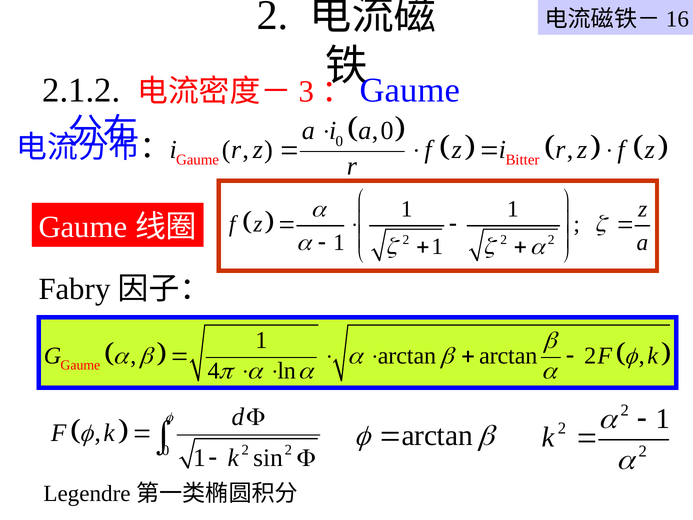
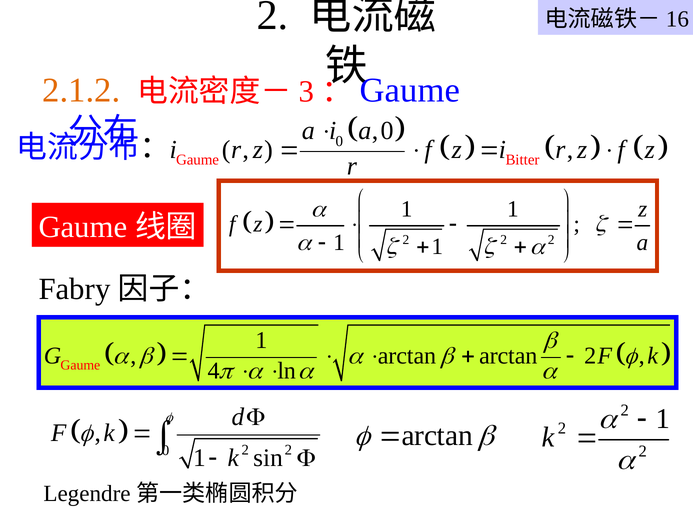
2.1.2 colour: black -> orange
